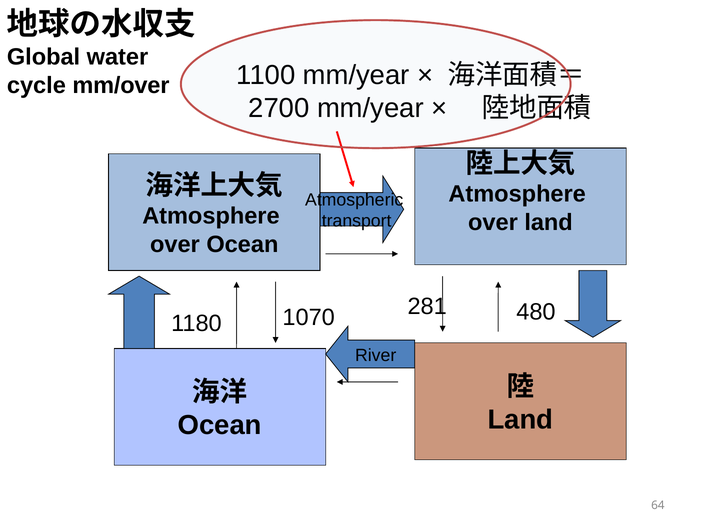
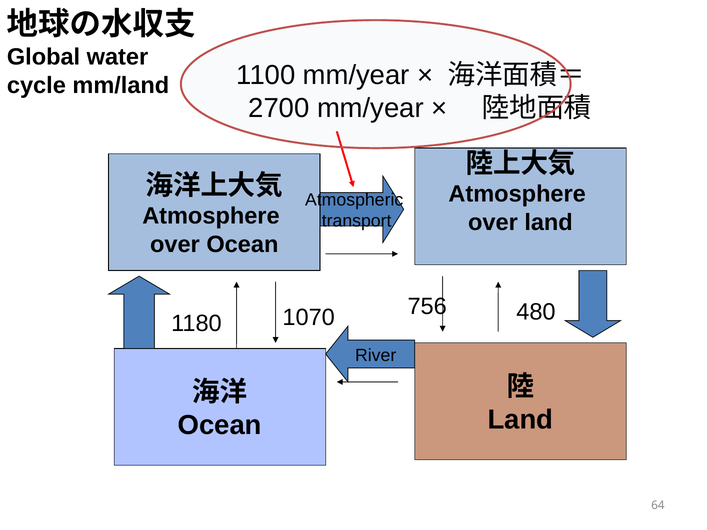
mm/over: mm/over -> mm/land
281: 281 -> 756
